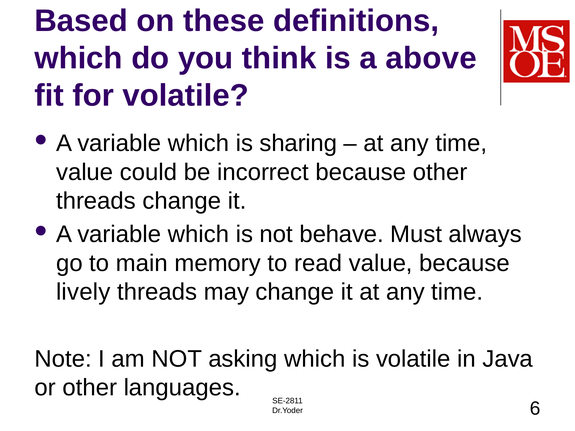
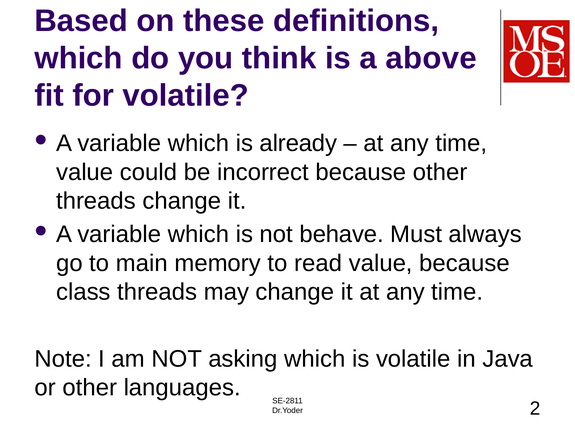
sharing: sharing -> already
lively: lively -> class
6: 6 -> 2
